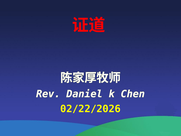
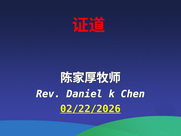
02/22/2026 underline: none -> present
